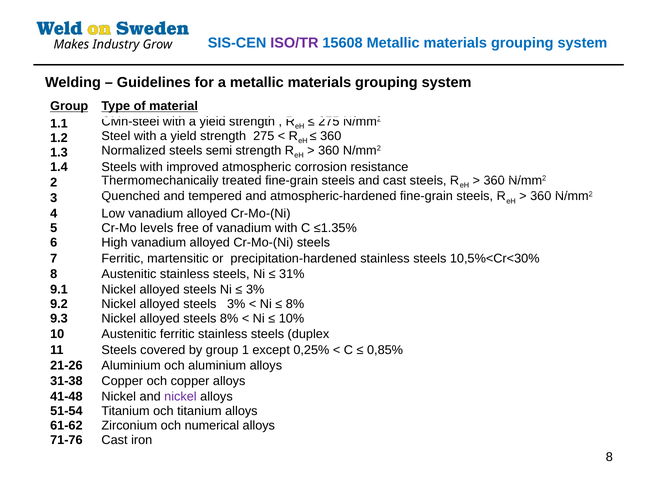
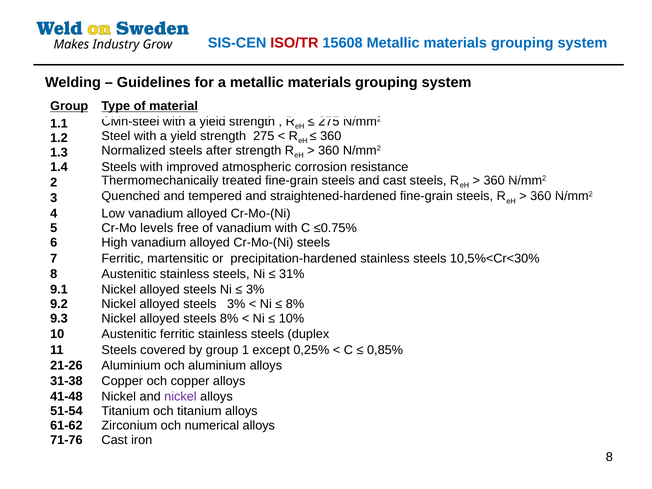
ISO/TR colour: purple -> red
semi: semi -> after
atmospheric-hardened: atmospheric-hardened -> straightened-hardened
≤1.35%: ≤1.35% -> ≤0.75%
